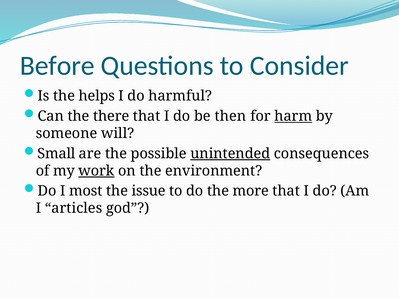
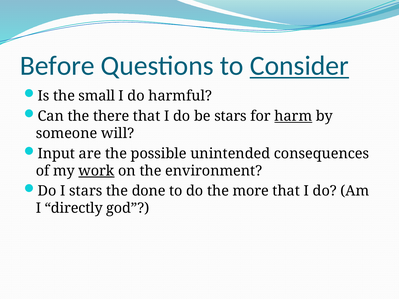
Consider underline: none -> present
helps: helps -> small
be then: then -> stars
Small: Small -> Input
unintended underline: present -> none
I most: most -> stars
issue: issue -> done
articles: articles -> directly
